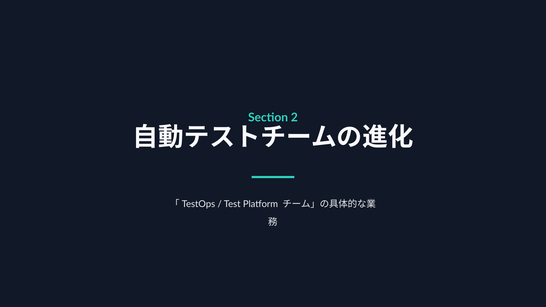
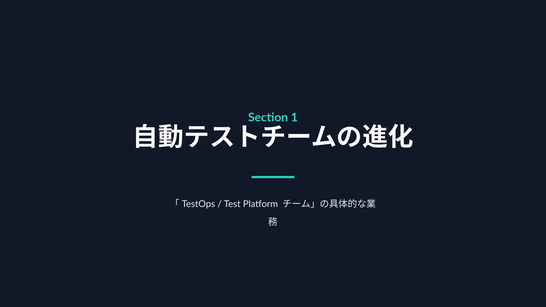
2: 2 -> 1
